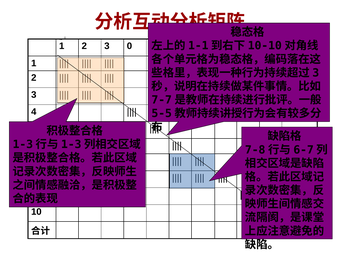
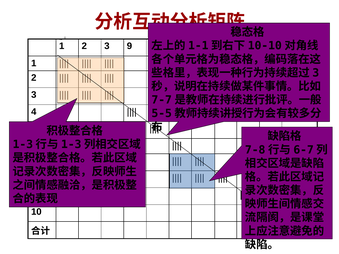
3 0: 0 -> 9
